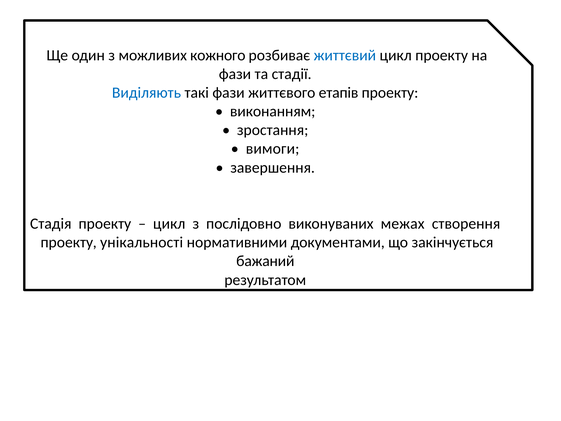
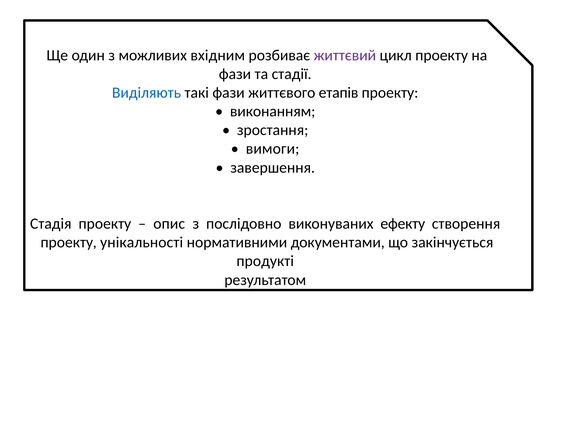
кожного: кожного -> вхідним
життєвий colour: blue -> purple
цикл at (169, 224): цикл -> опис
межах: межах -> ефекту
бажаний: бажаний -> продукті
